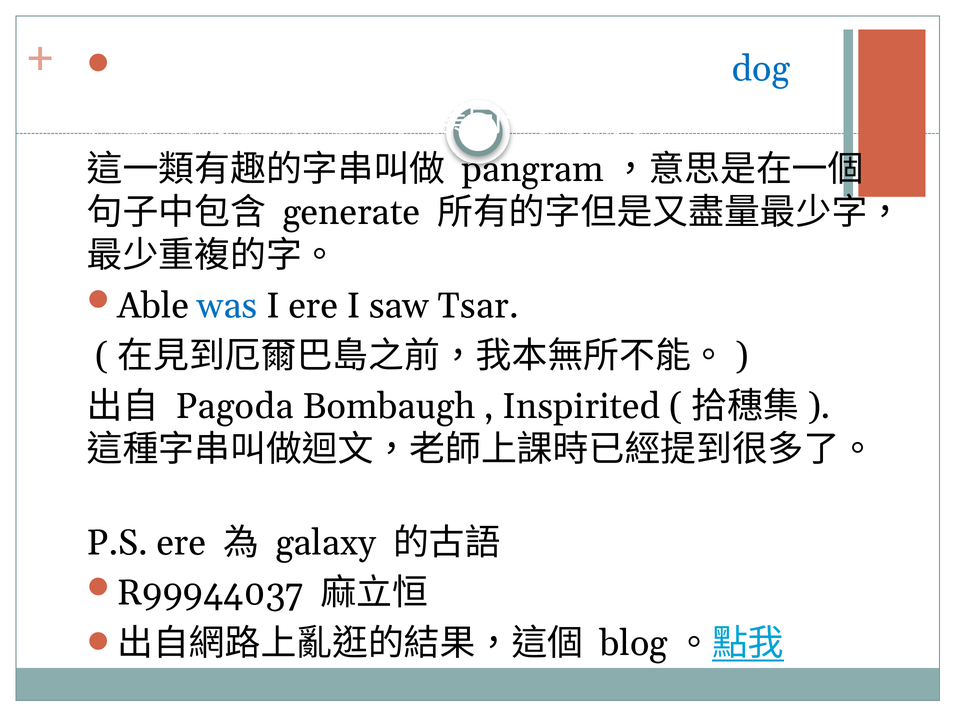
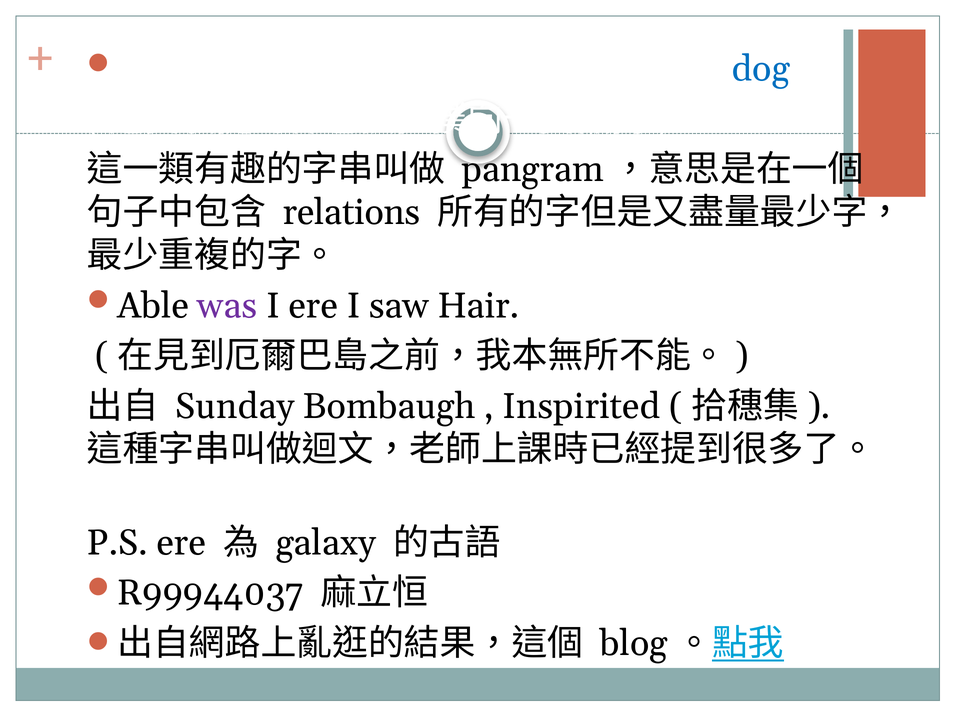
generate: generate -> relations
was colour: blue -> purple
Tsar: Tsar -> Hair
Pagoda: Pagoda -> Sunday
